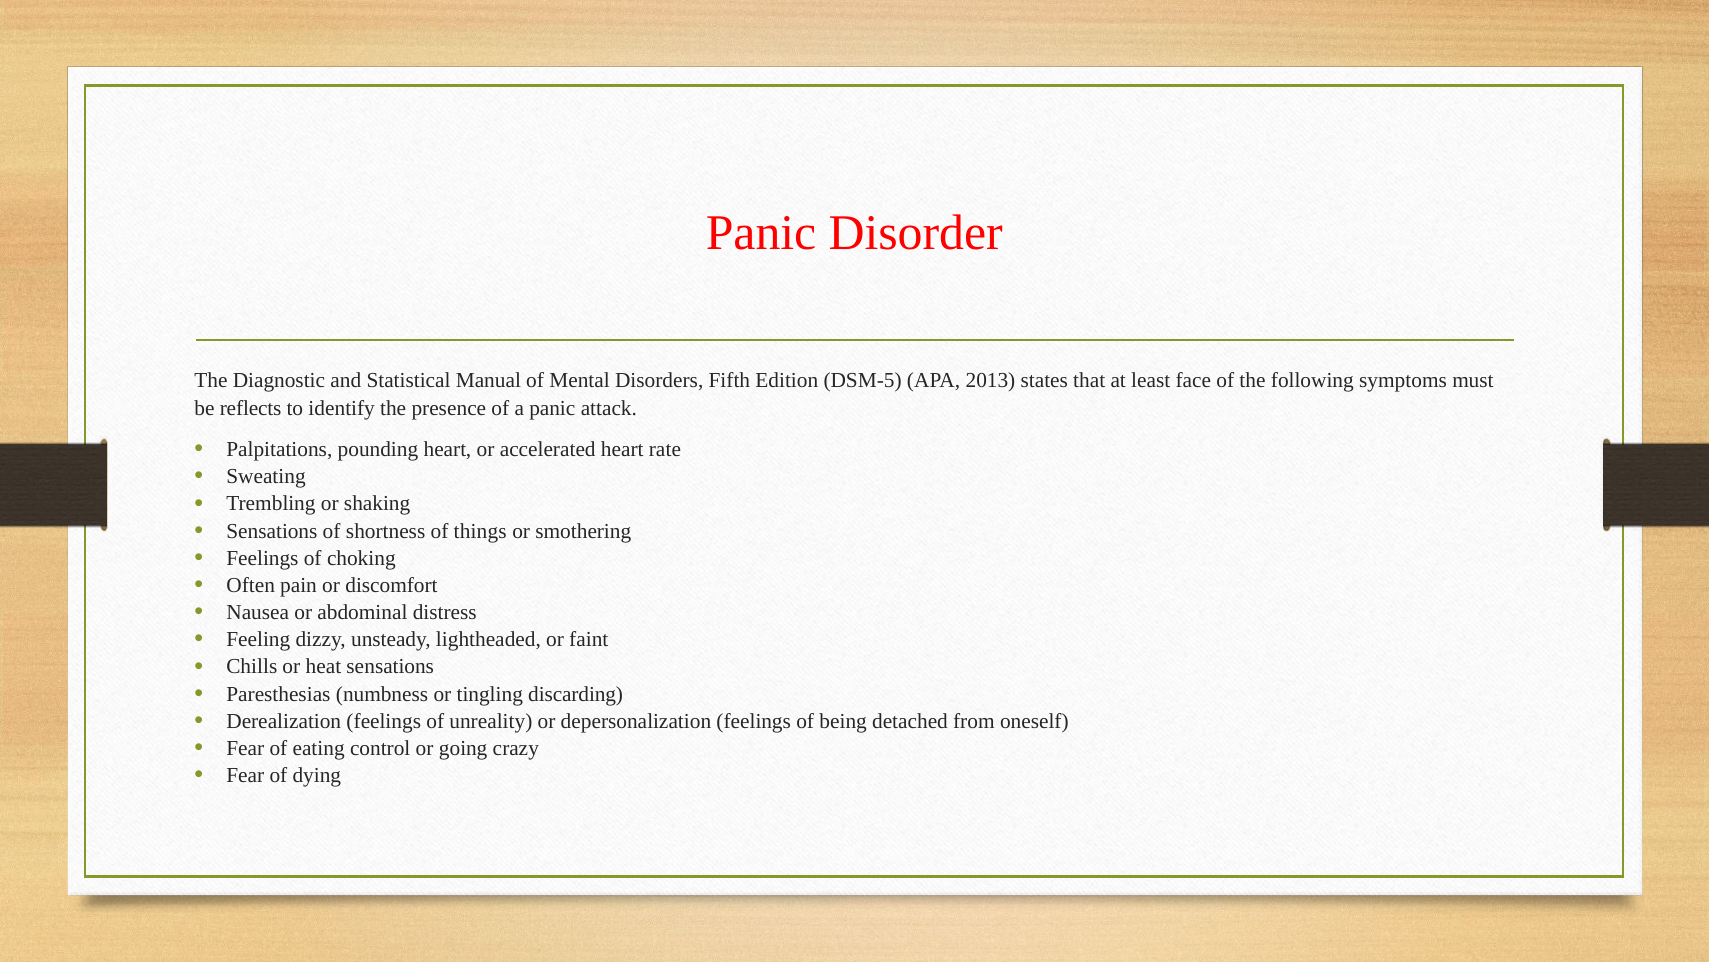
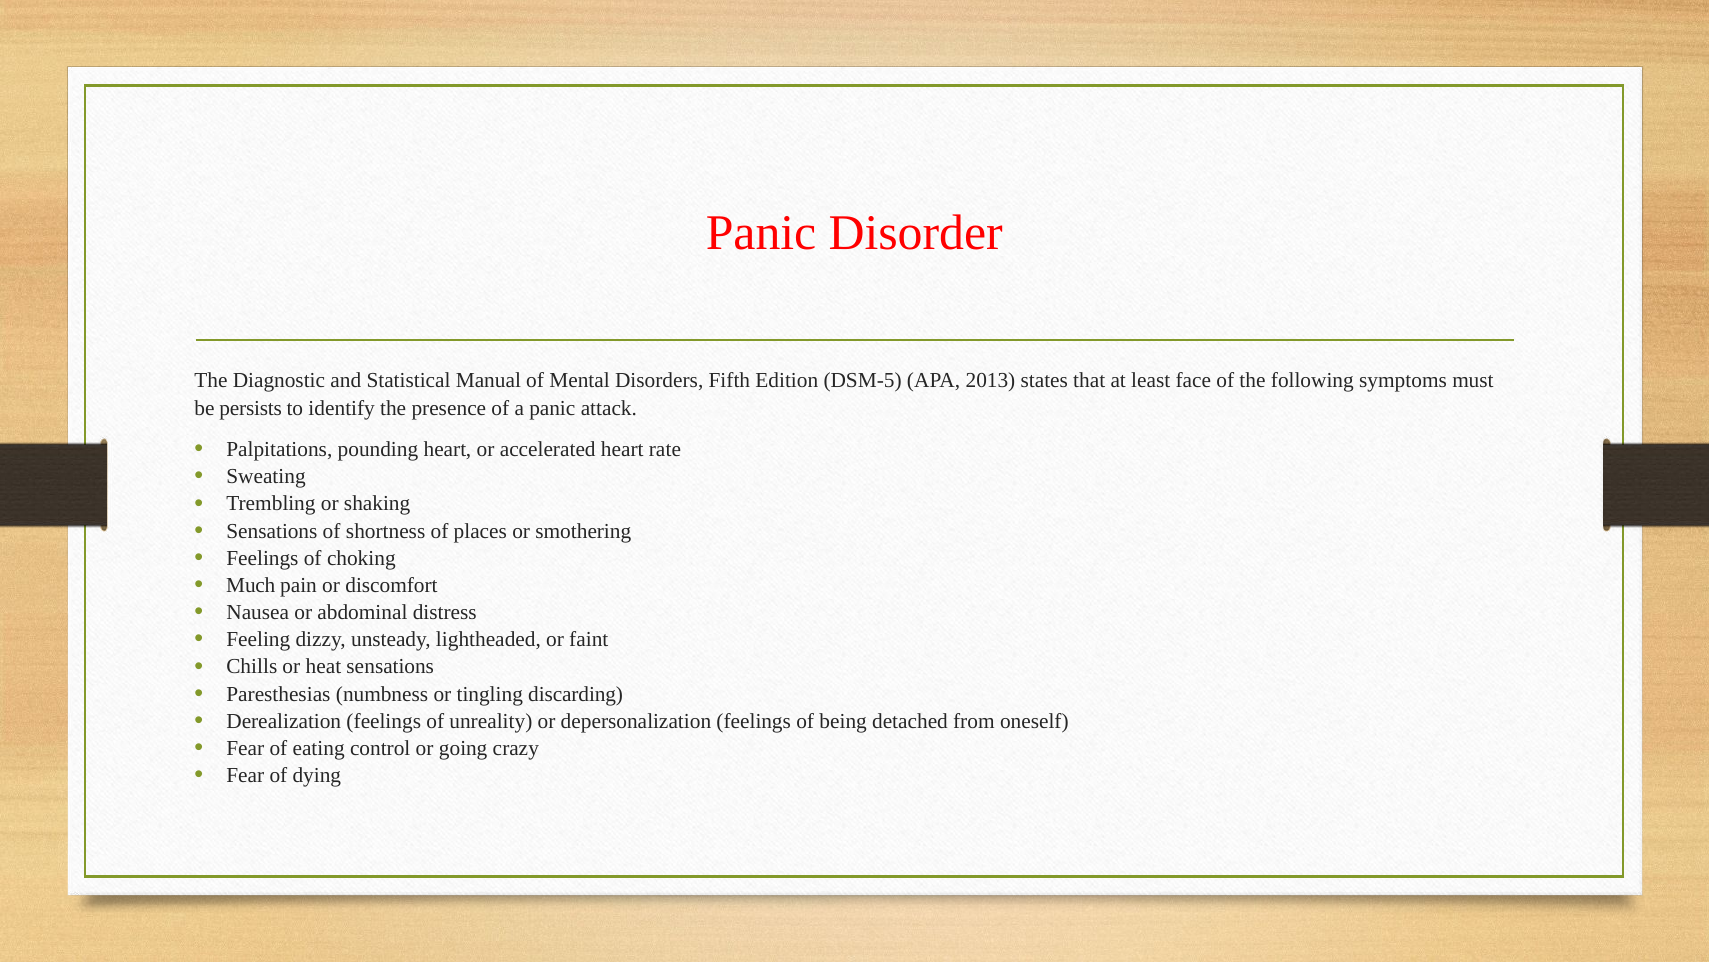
reflects: reflects -> persists
things: things -> places
Often: Often -> Much
